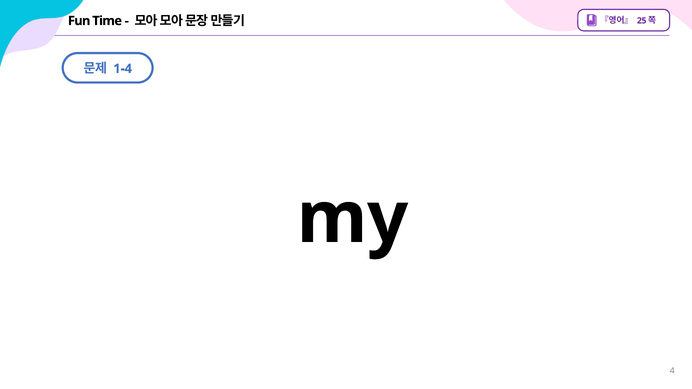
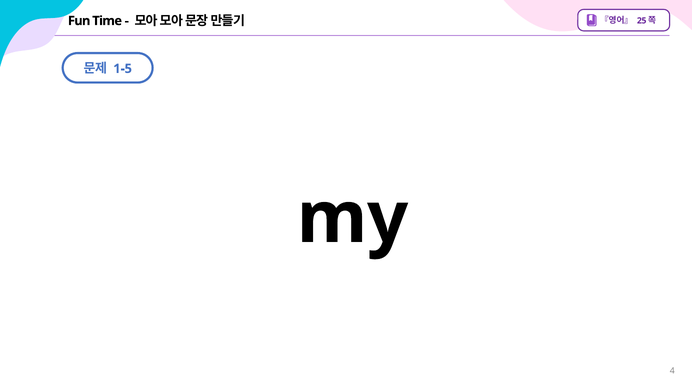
1-4: 1-4 -> 1-5
